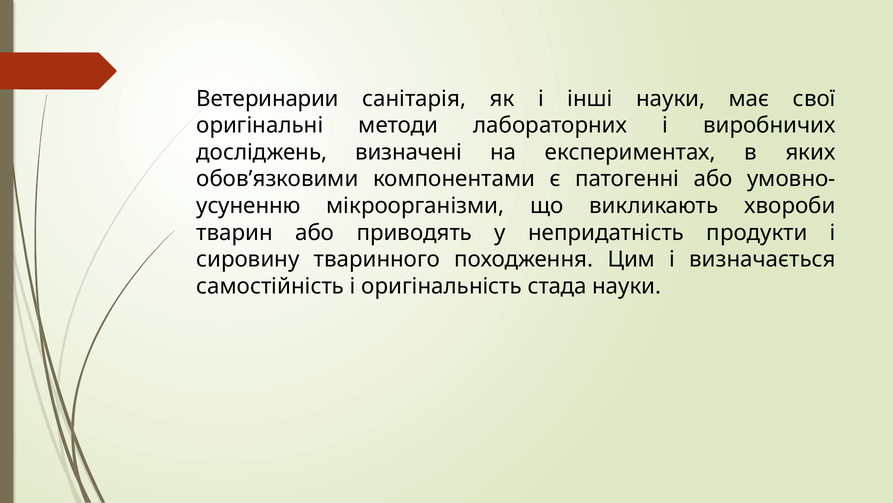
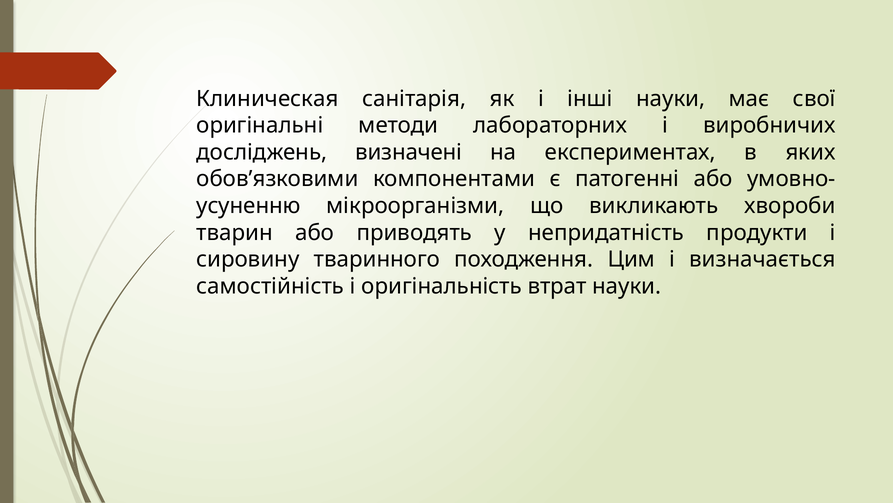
Ветеринарии: Ветеринарии -> Клиническая
стада: стада -> втрат
